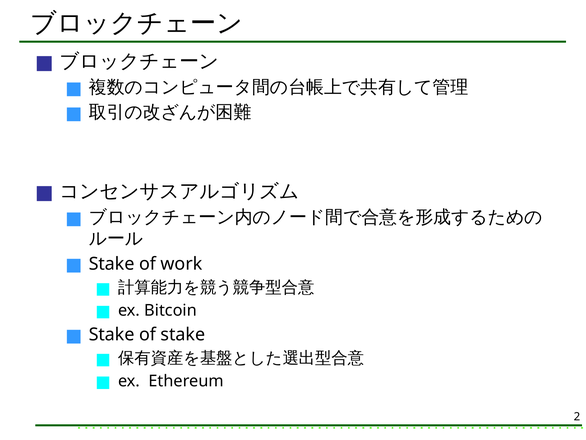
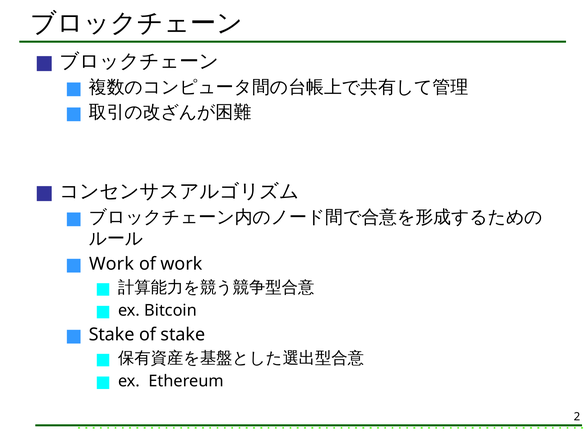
Stake at (112, 263): Stake -> Work
